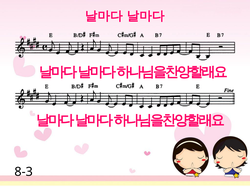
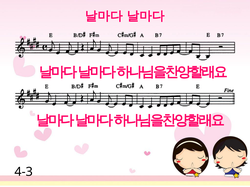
8-3: 8-3 -> 4-3
